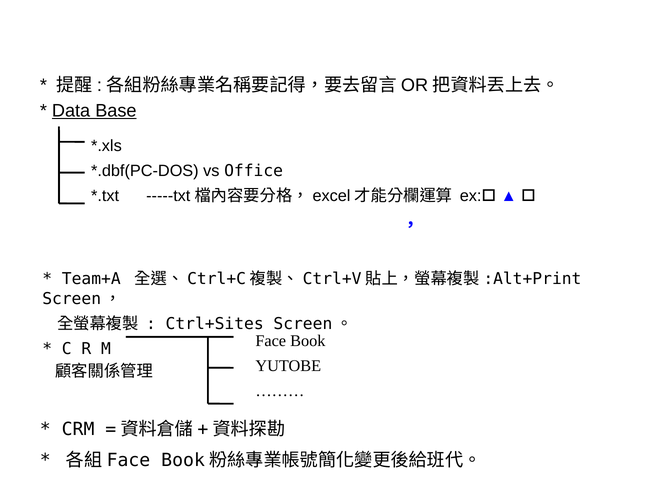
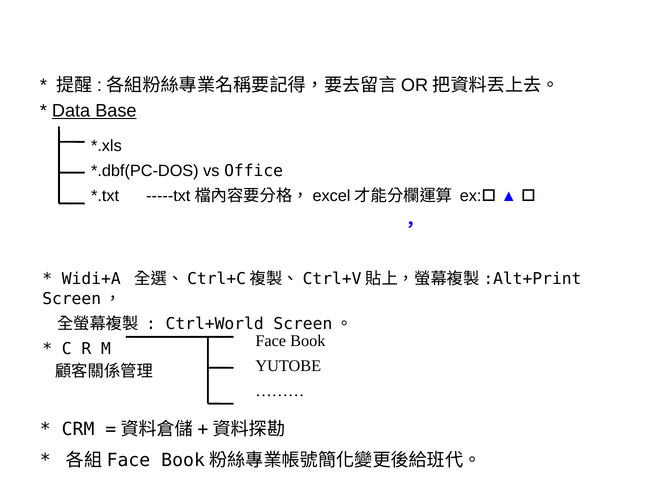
Team+A: Team+A -> Widi+A
Ctrl+Sites: Ctrl+Sites -> Ctrl+World
